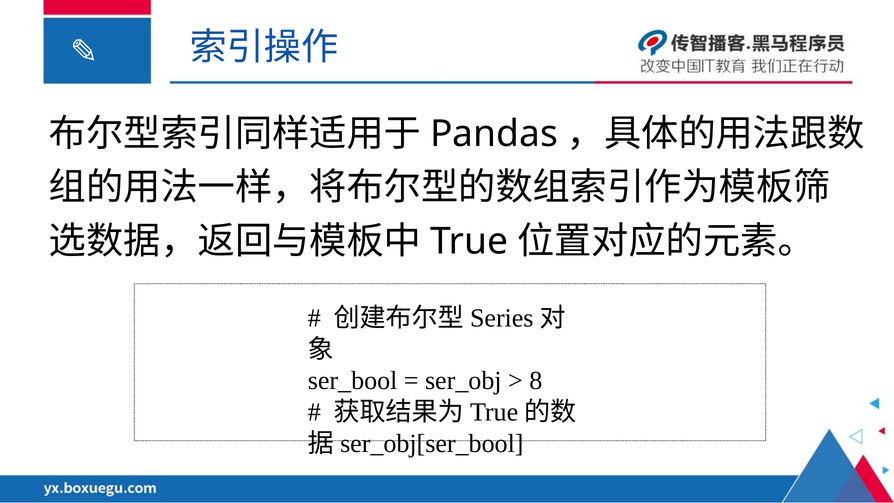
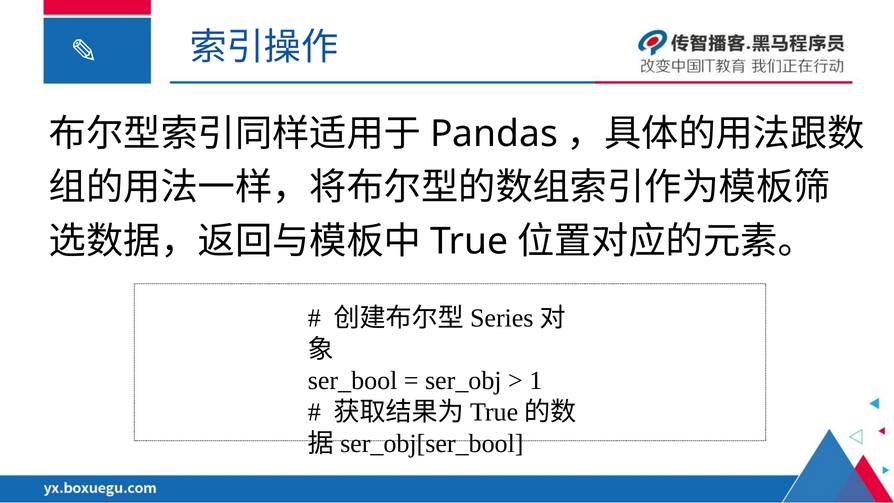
8: 8 -> 1
